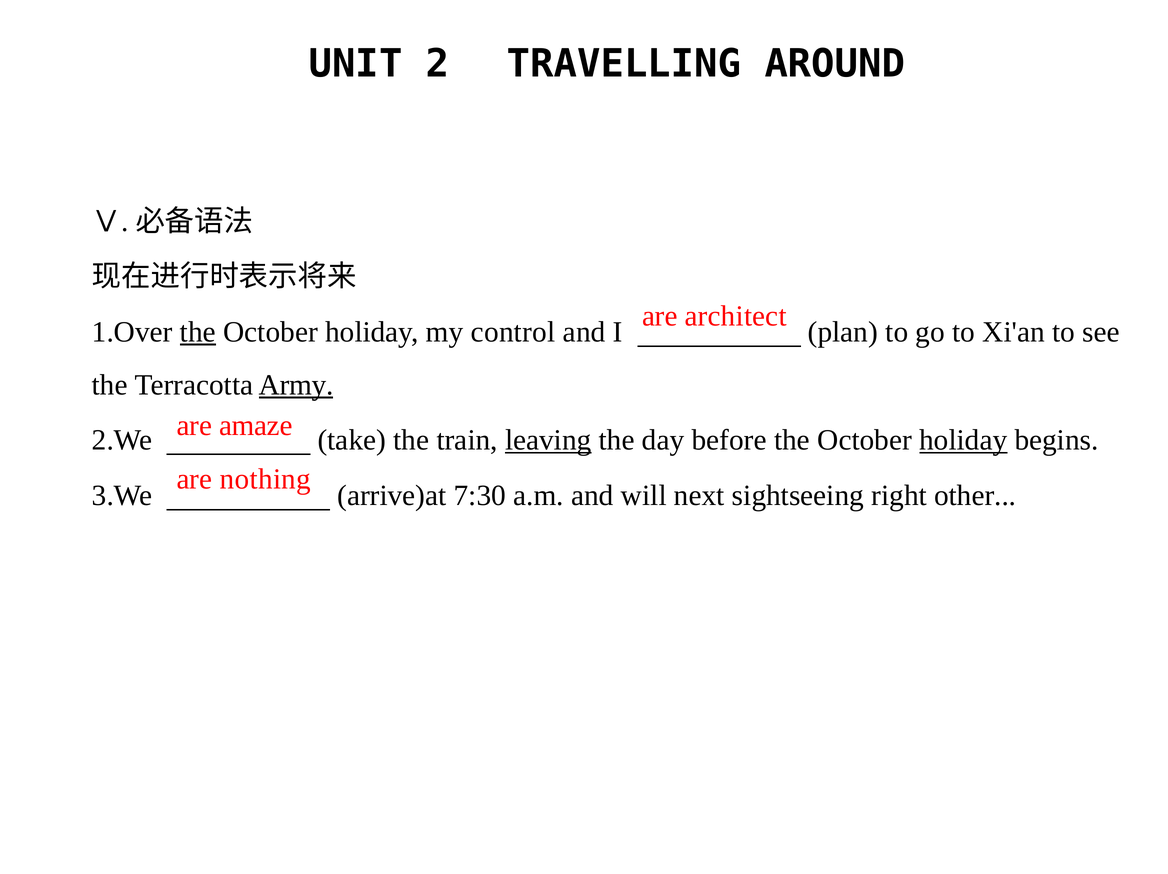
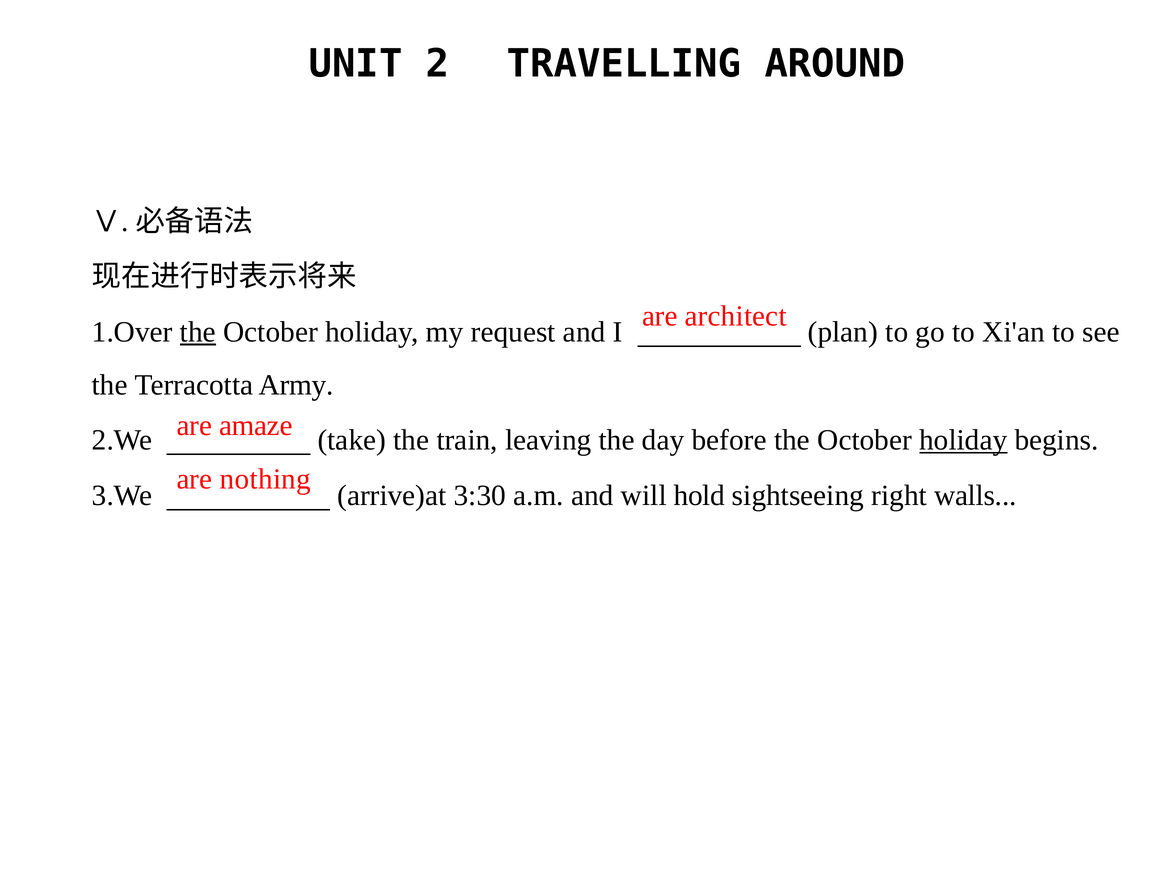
control: control -> request
Army underline: present -> none
leaving underline: present -> none
7:30: 7:30 -> 3:30
next: next -> hold
other: other -> walls
